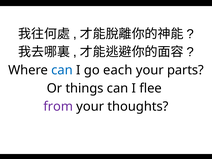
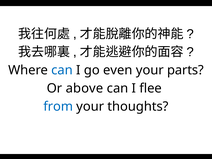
each: each -> even
things: things -> above
from colour: purple -> blue
